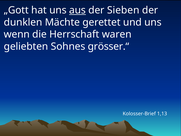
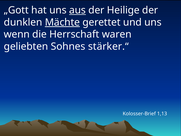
Sieben: Sieben -> Heilige
Mächte underline: none -> present
grösser.“: grösser.“ -> stärker.“
